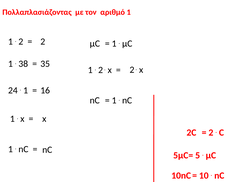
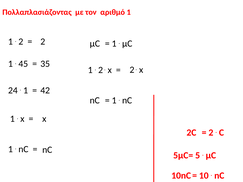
38: 38 -> 45
16: 16 -> 42
